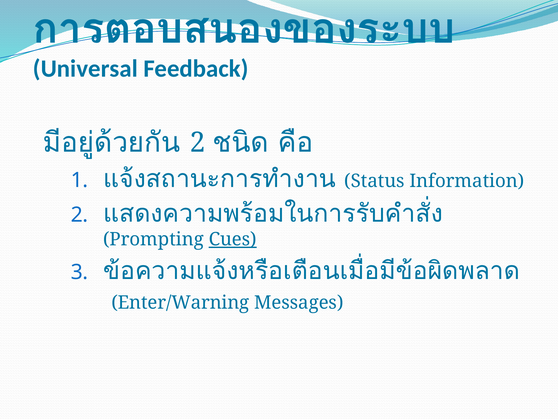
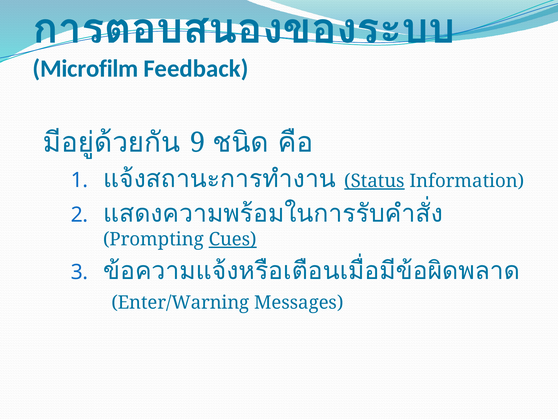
Universal: Universal -> Microfilm
2 at (198, 142): 2 -> 9
Status underline: none -> present
